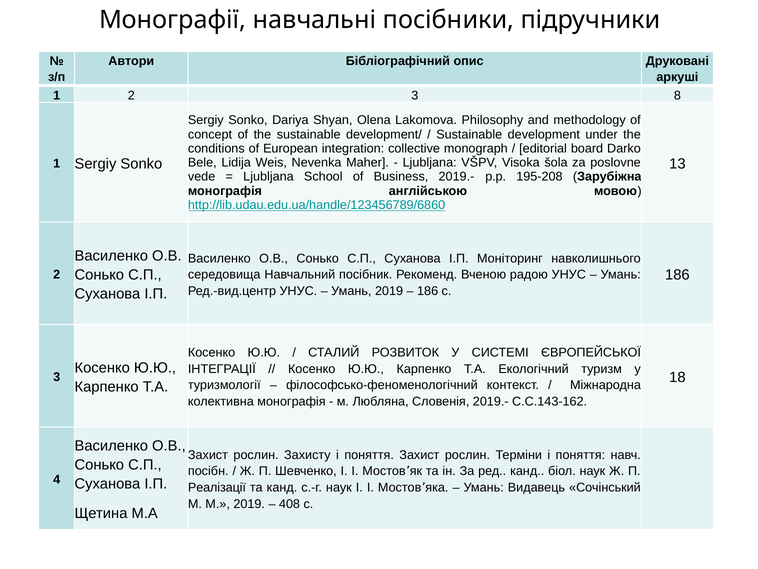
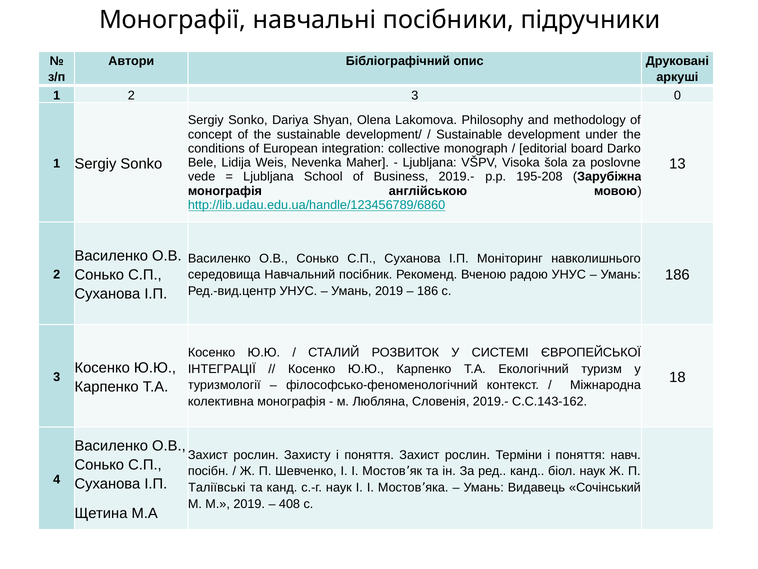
8: 8 -> 0
Реалізації: Реалізації -> Таліївські
